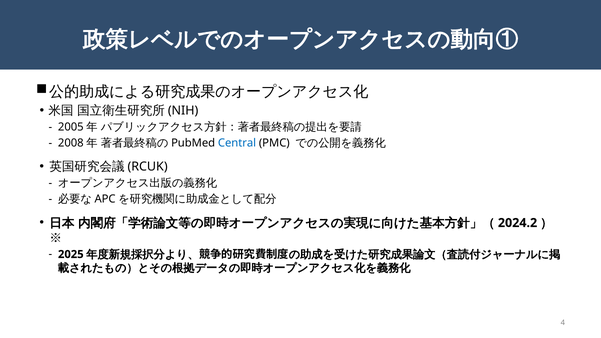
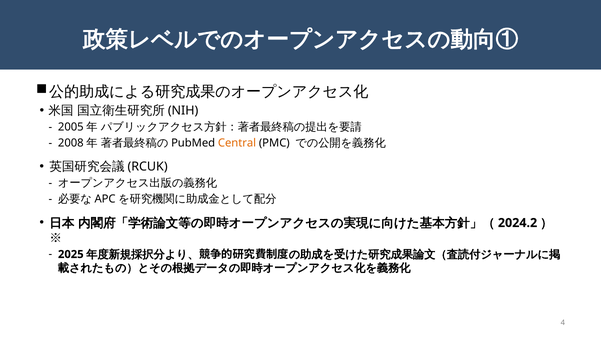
Central colour: blue -> orange
